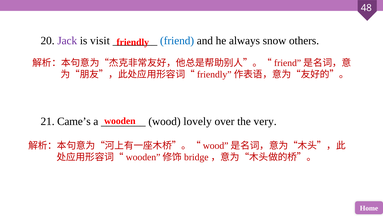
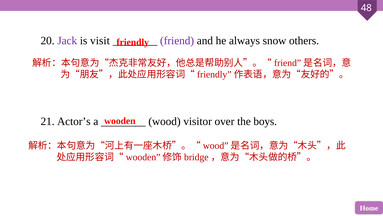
friend colour: blue -> purple
Came’s: Came’s -> Actor’s
lovely: lovely -> visitor
very: very -> boys
